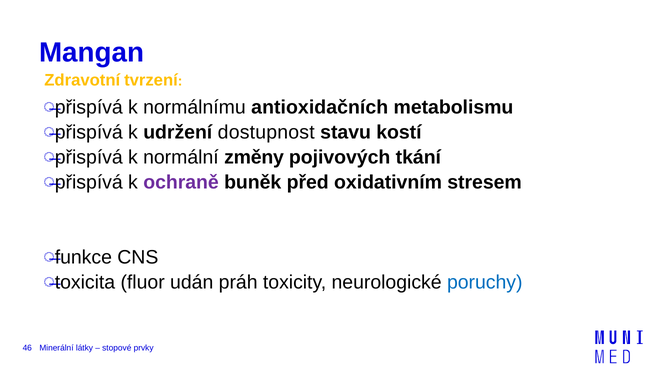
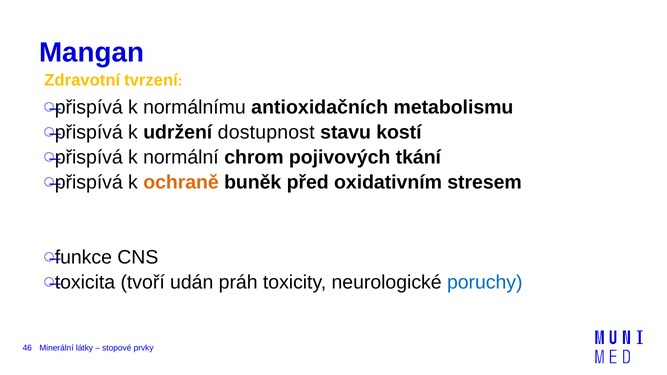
změny: změny -> chrom
ochraně colour: purple -> orange
fluor: fluor -> tvoří
